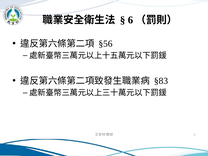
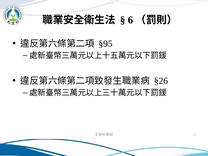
§56: §56 -> §95
§83: §83 -> §26
